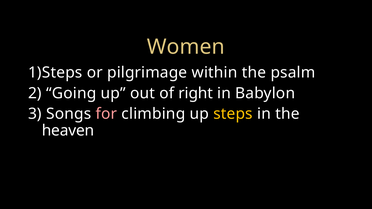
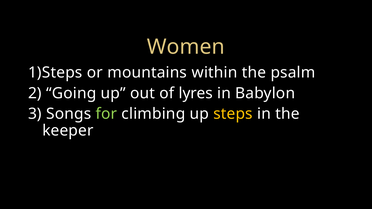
pilgrimage: pilgrimage -> mountains
right: right -> lyres
for colour: pink -> light green
heaven: heaven -> keeper
